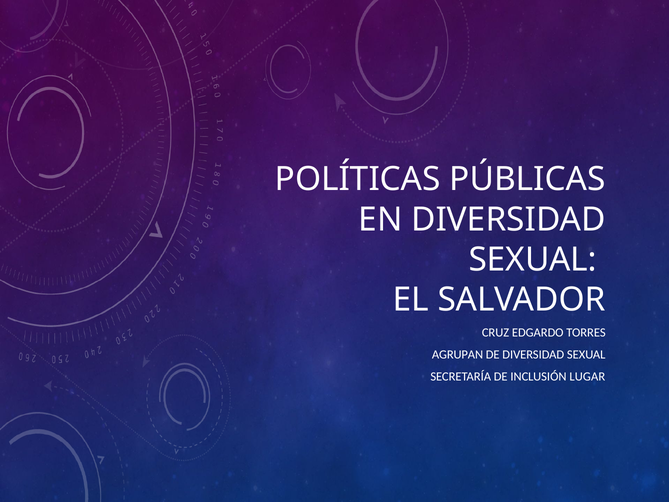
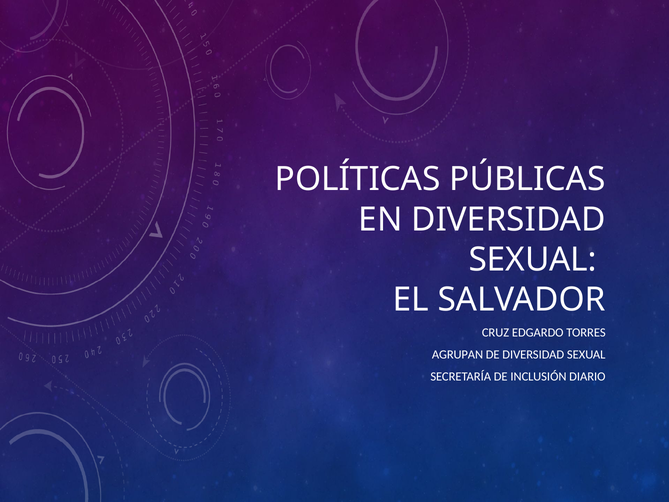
LUGAR: LUGAR -> DIARIO
